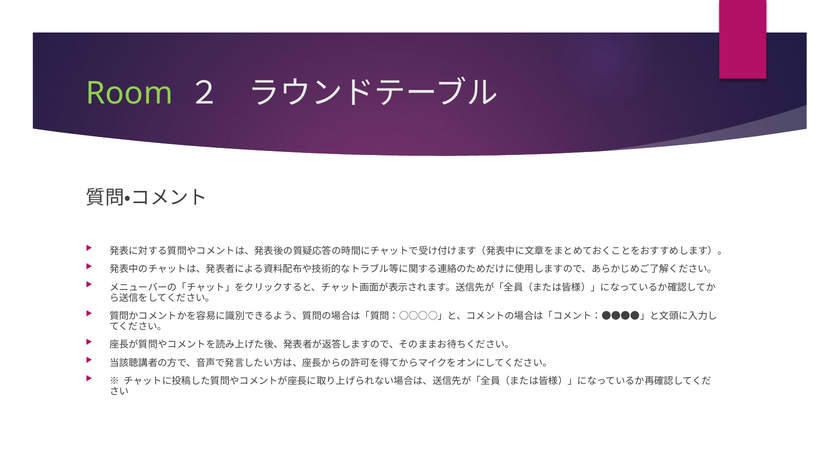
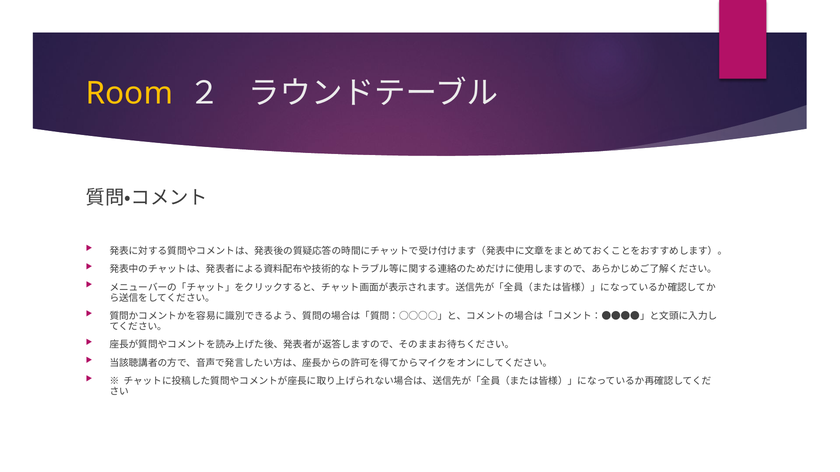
Room colour: light green -> yellow
